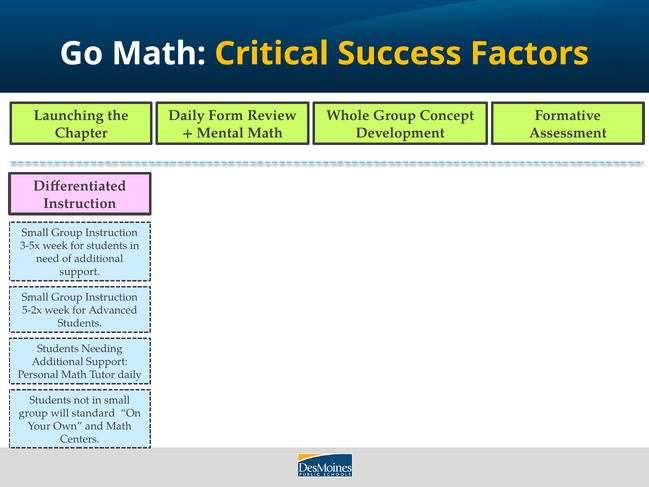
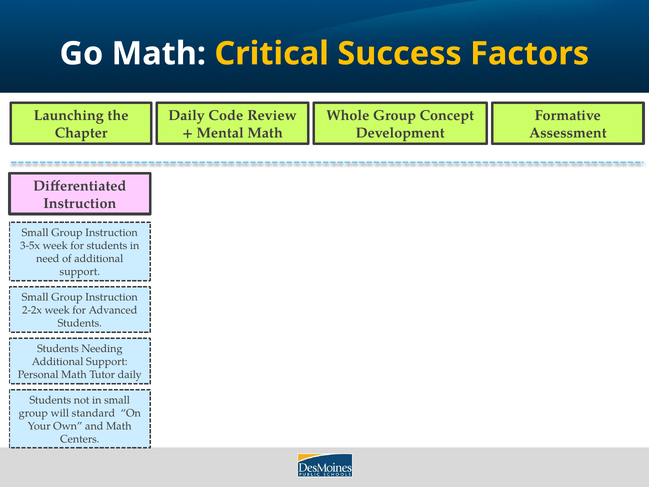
Form: Form -> Code
5-2x: 5-2x -> 2-2x
